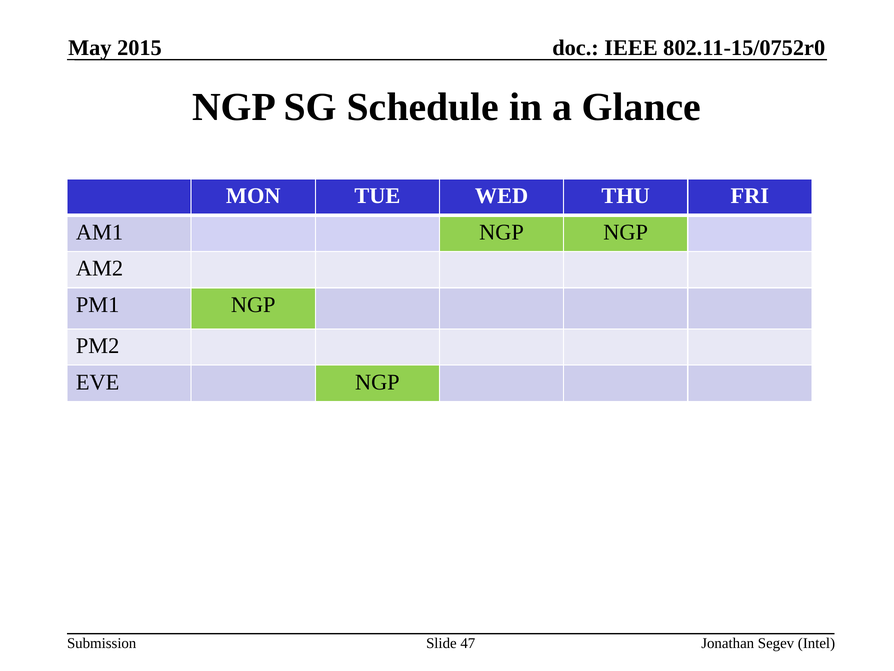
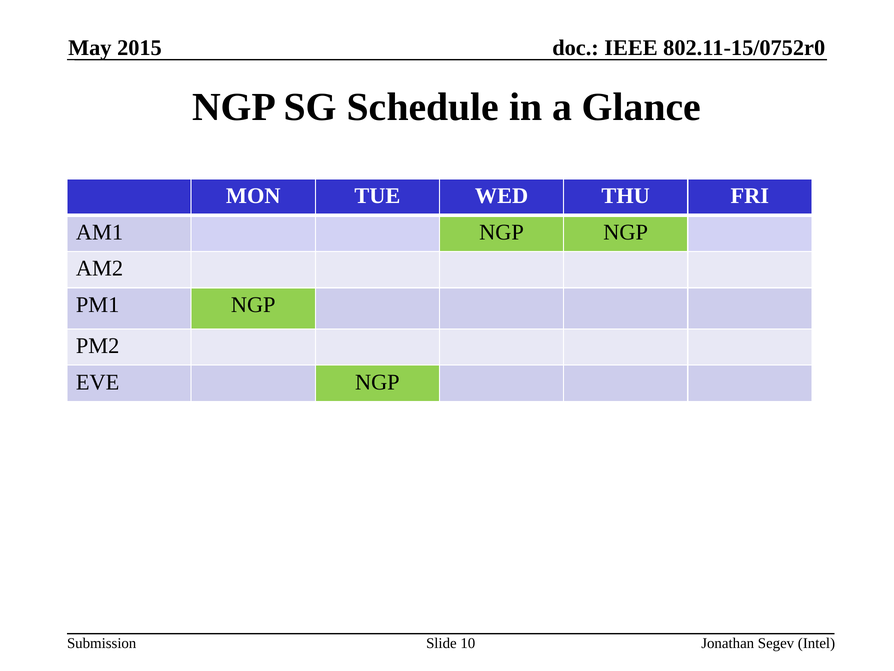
47: 47 -> 10
